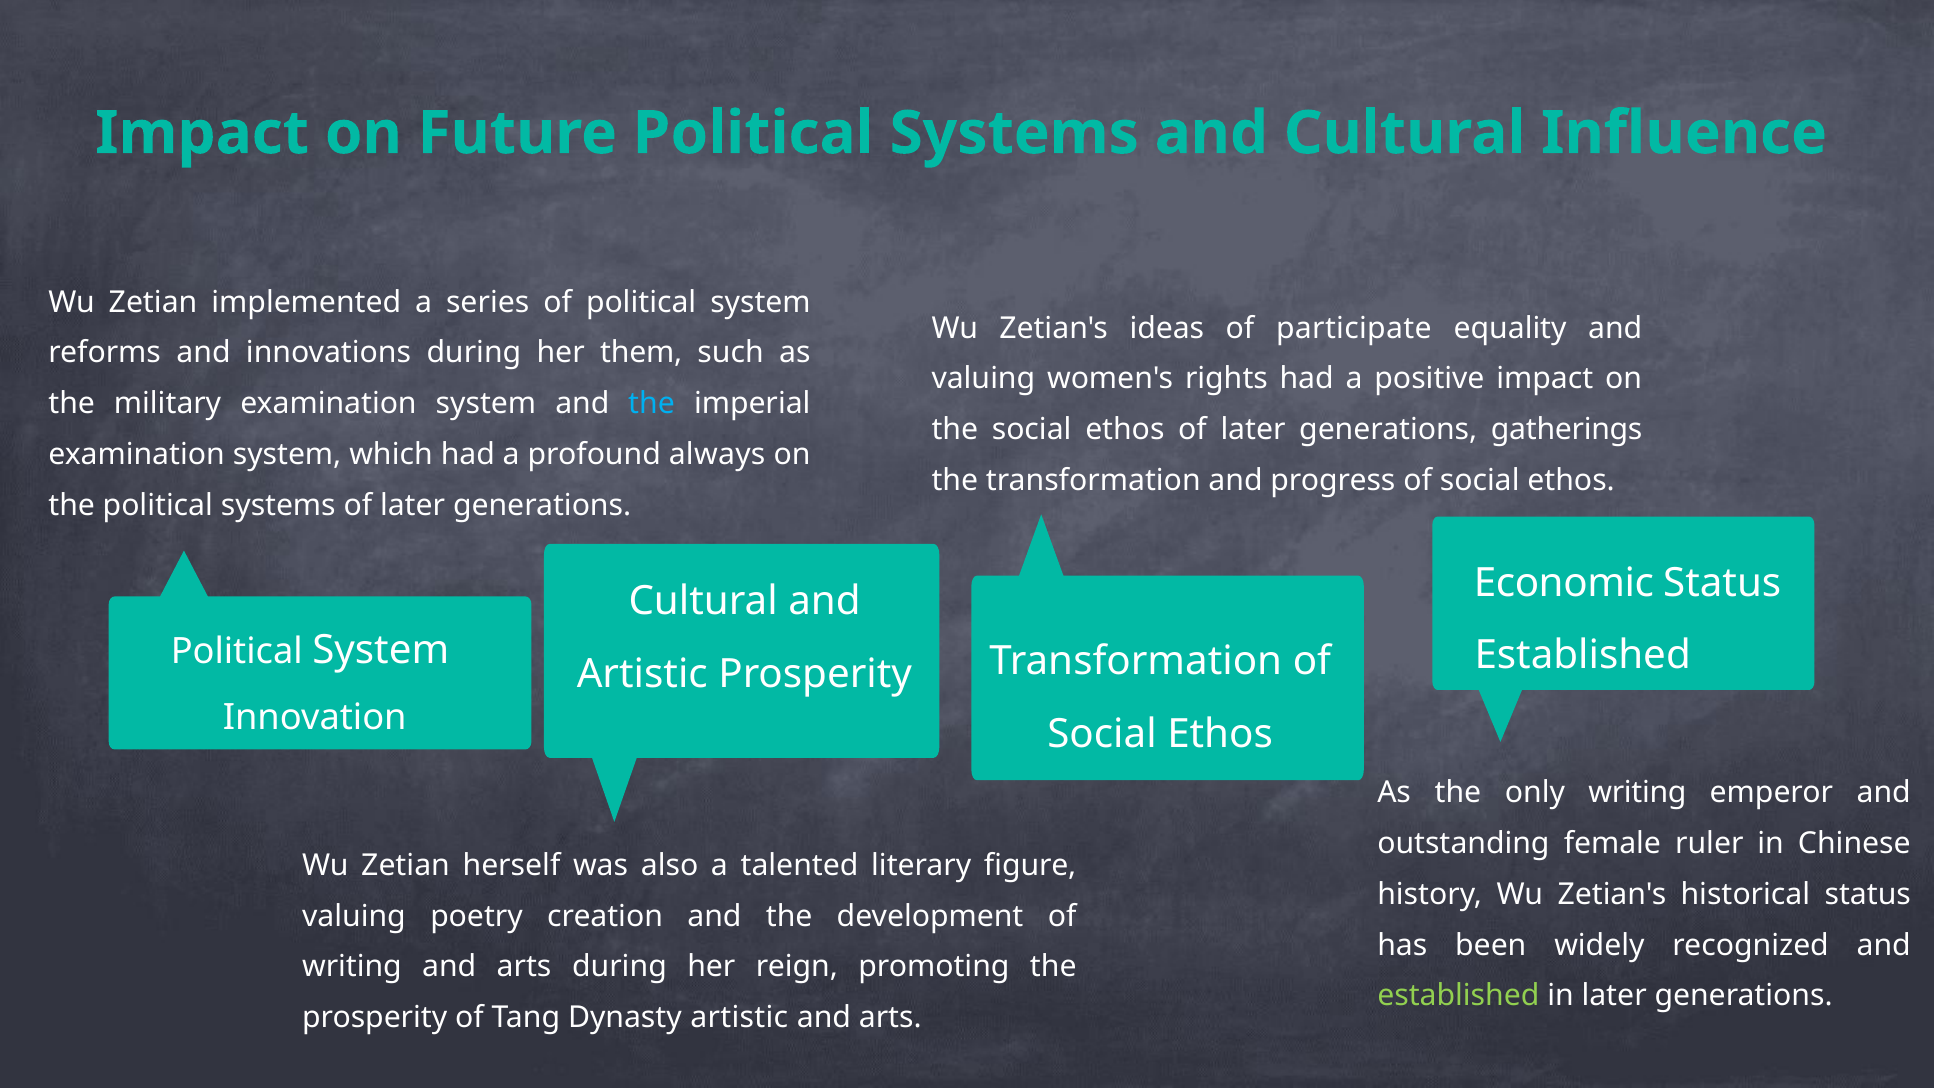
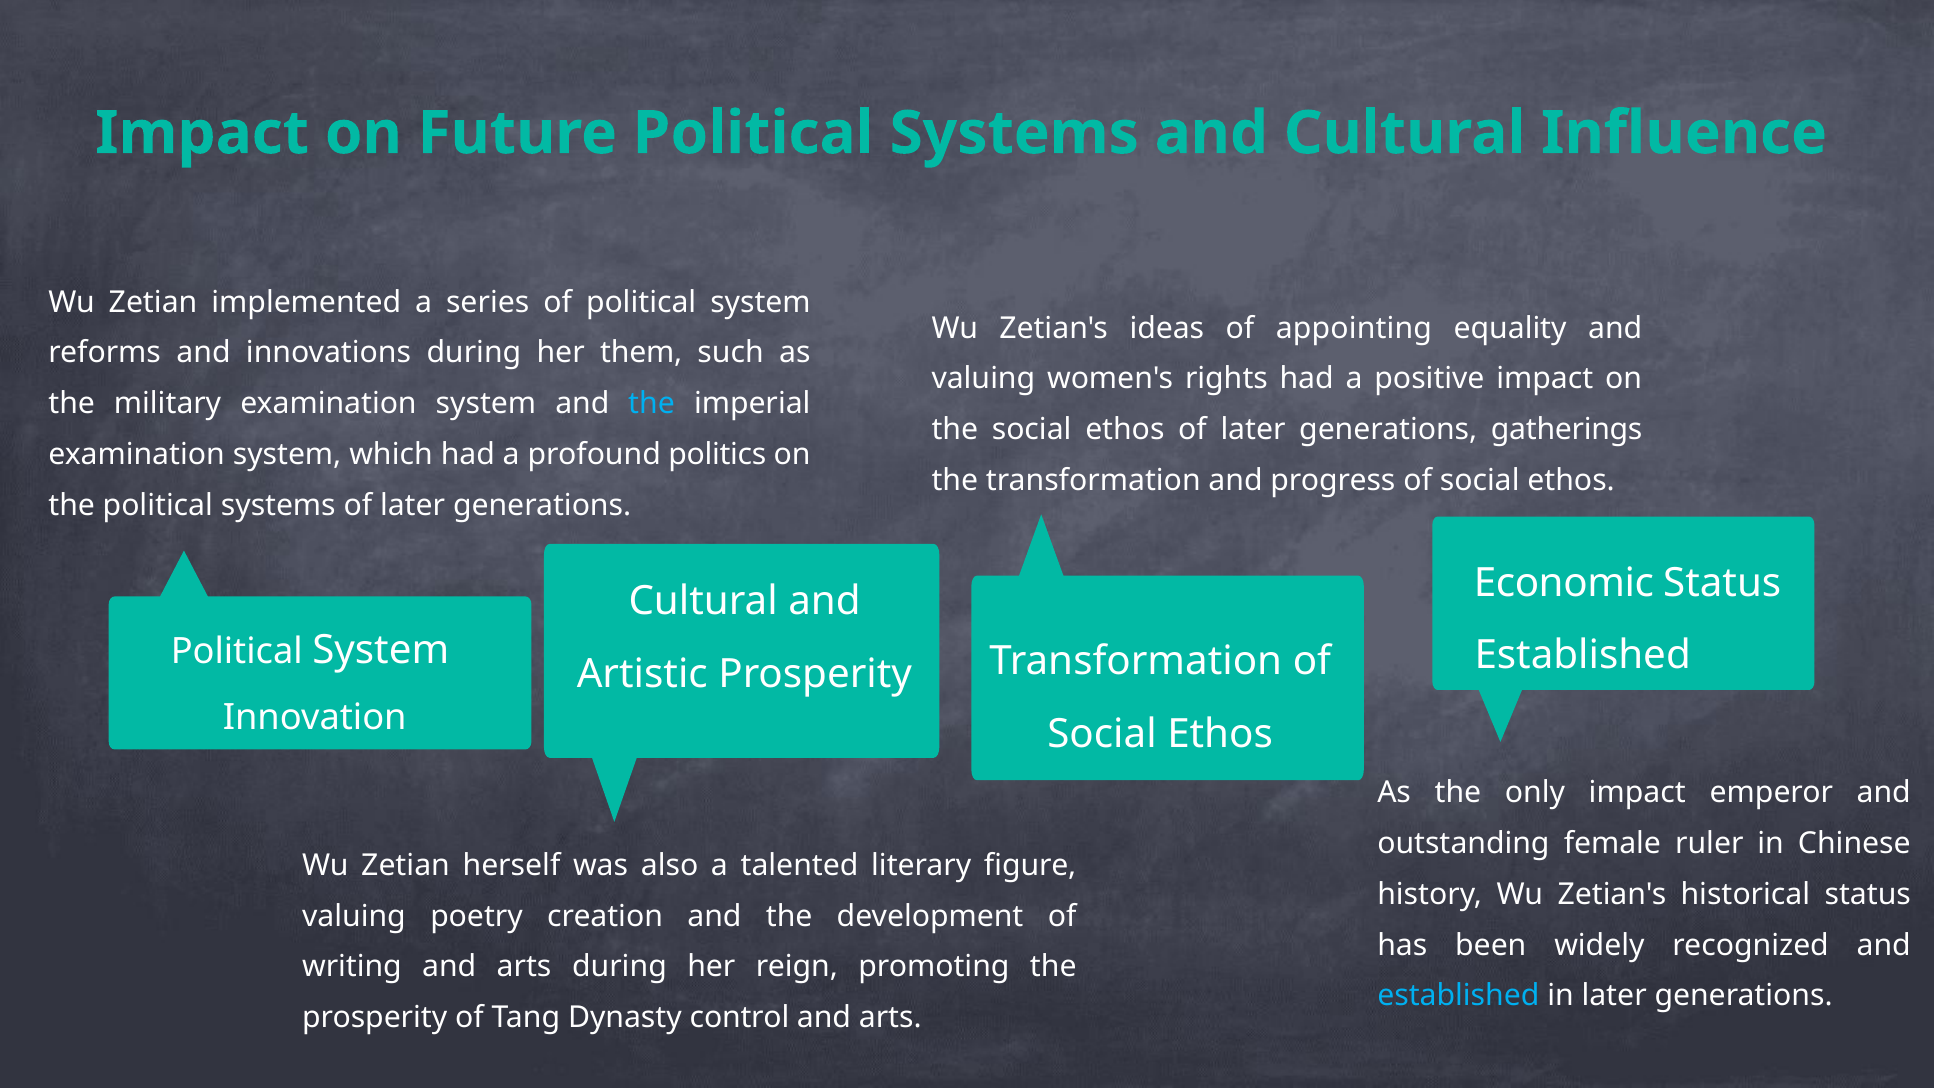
participate: participate -> appointing
always: always -> politics
only writing: writing -> impact
established at (1458, 996) colour: light green -> light blue
Dynasty artistic: artistic -> control
